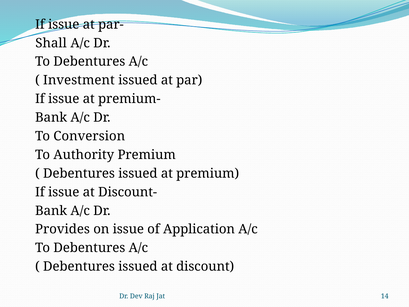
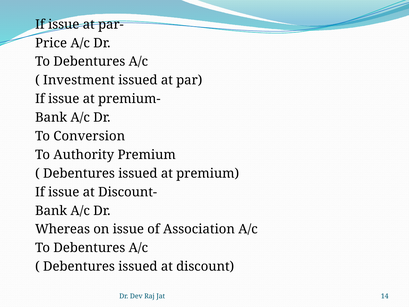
Shall: Shall -> Price
Provides: Provides -> Whereas
Application: Application -> Association
